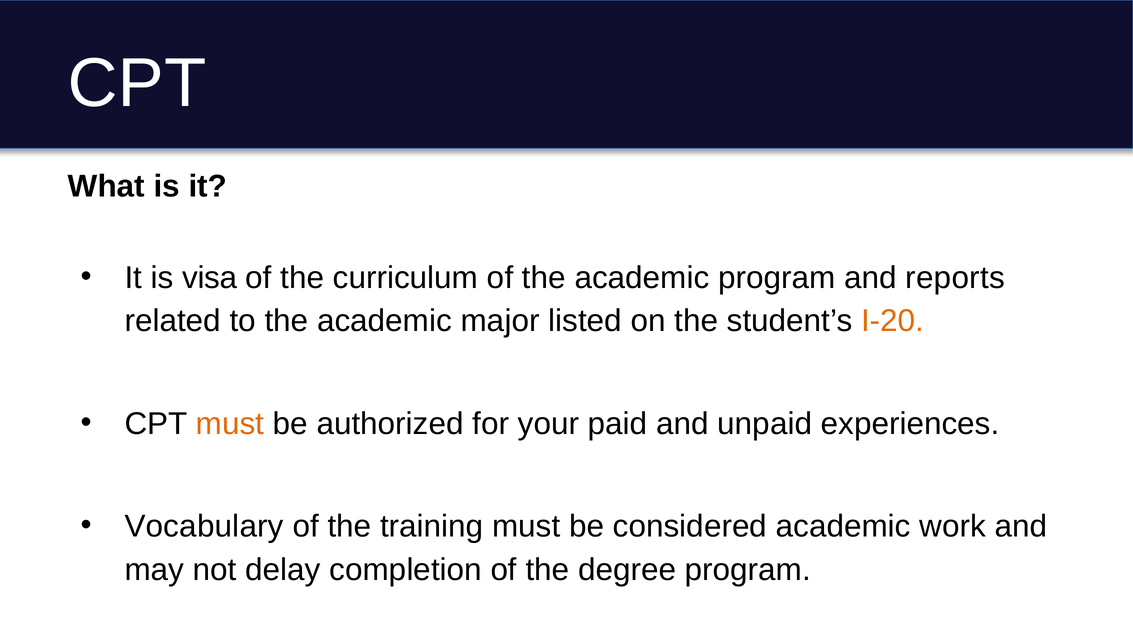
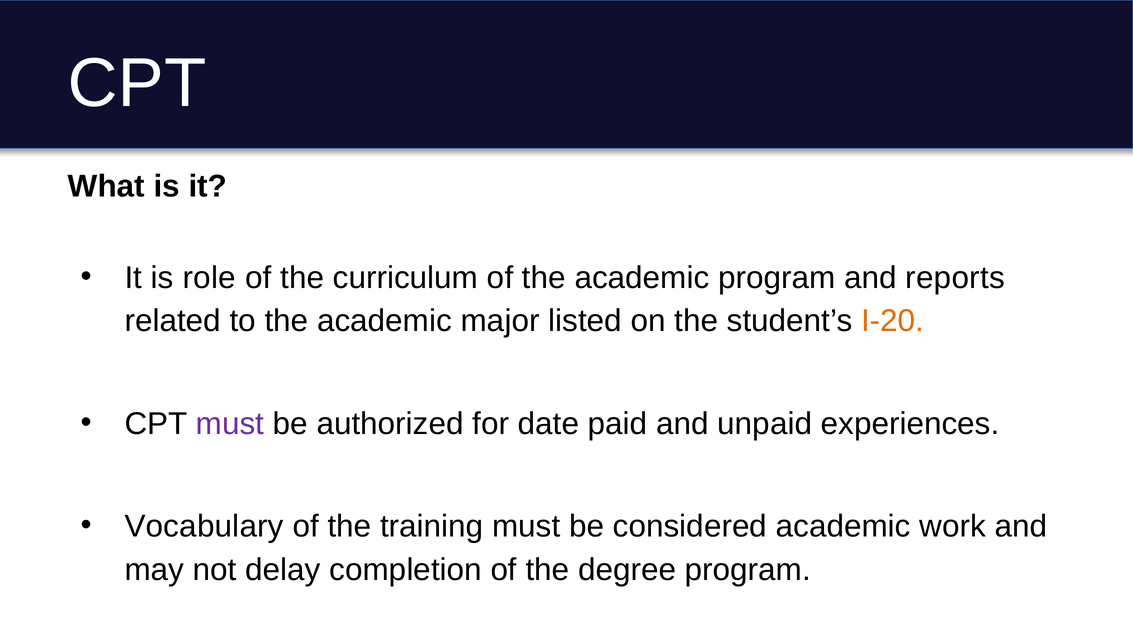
visa: visa -> role
must at (230, 424) colour: orange -> purple
your: your -> date
